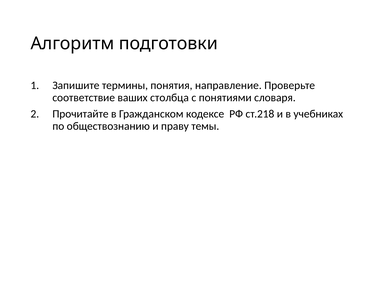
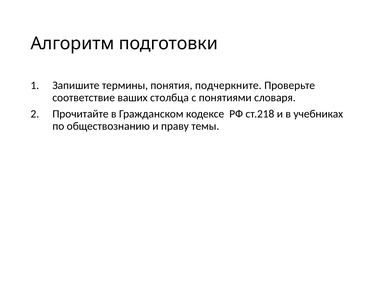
направление: направление -> подчеркните
